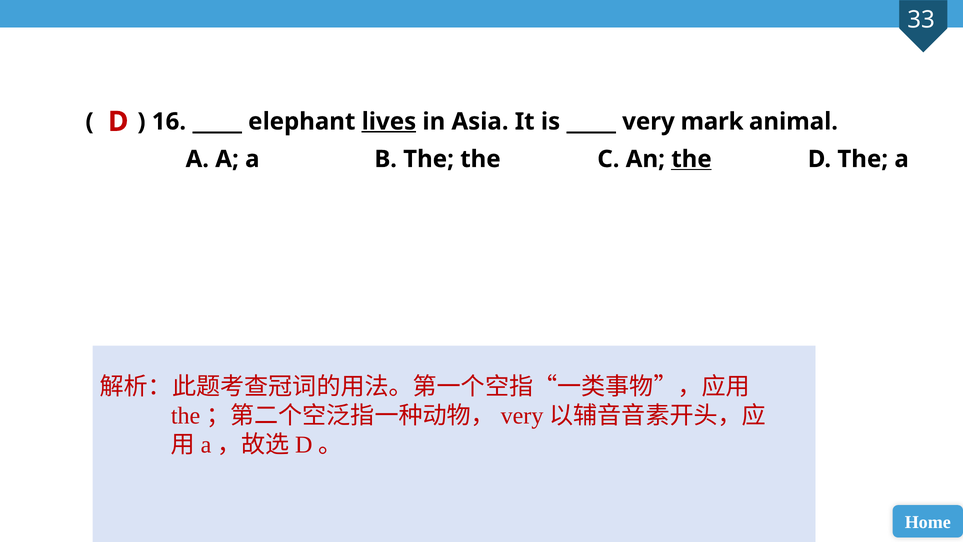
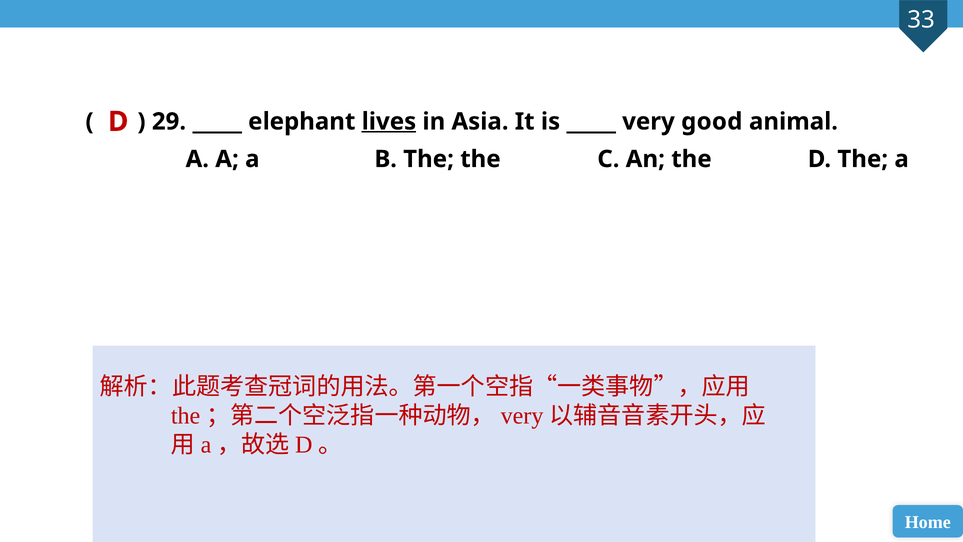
16: 16 -> 29
mark: mark -> good
the at (691, 159) underline: present -> none
